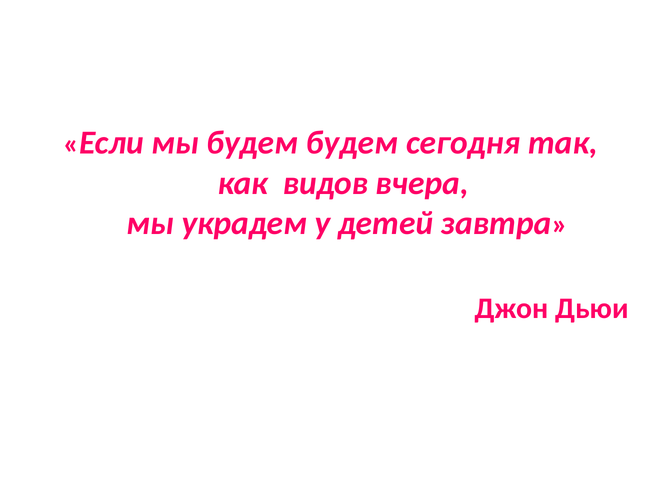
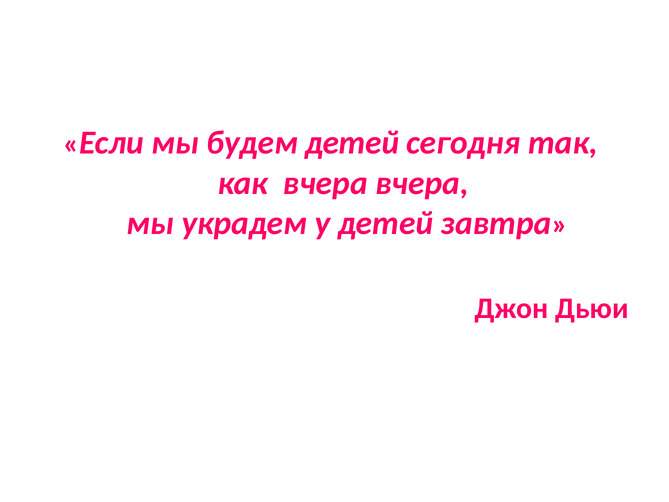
будем будем: будем -> детей
как видов: видов -> вчера
